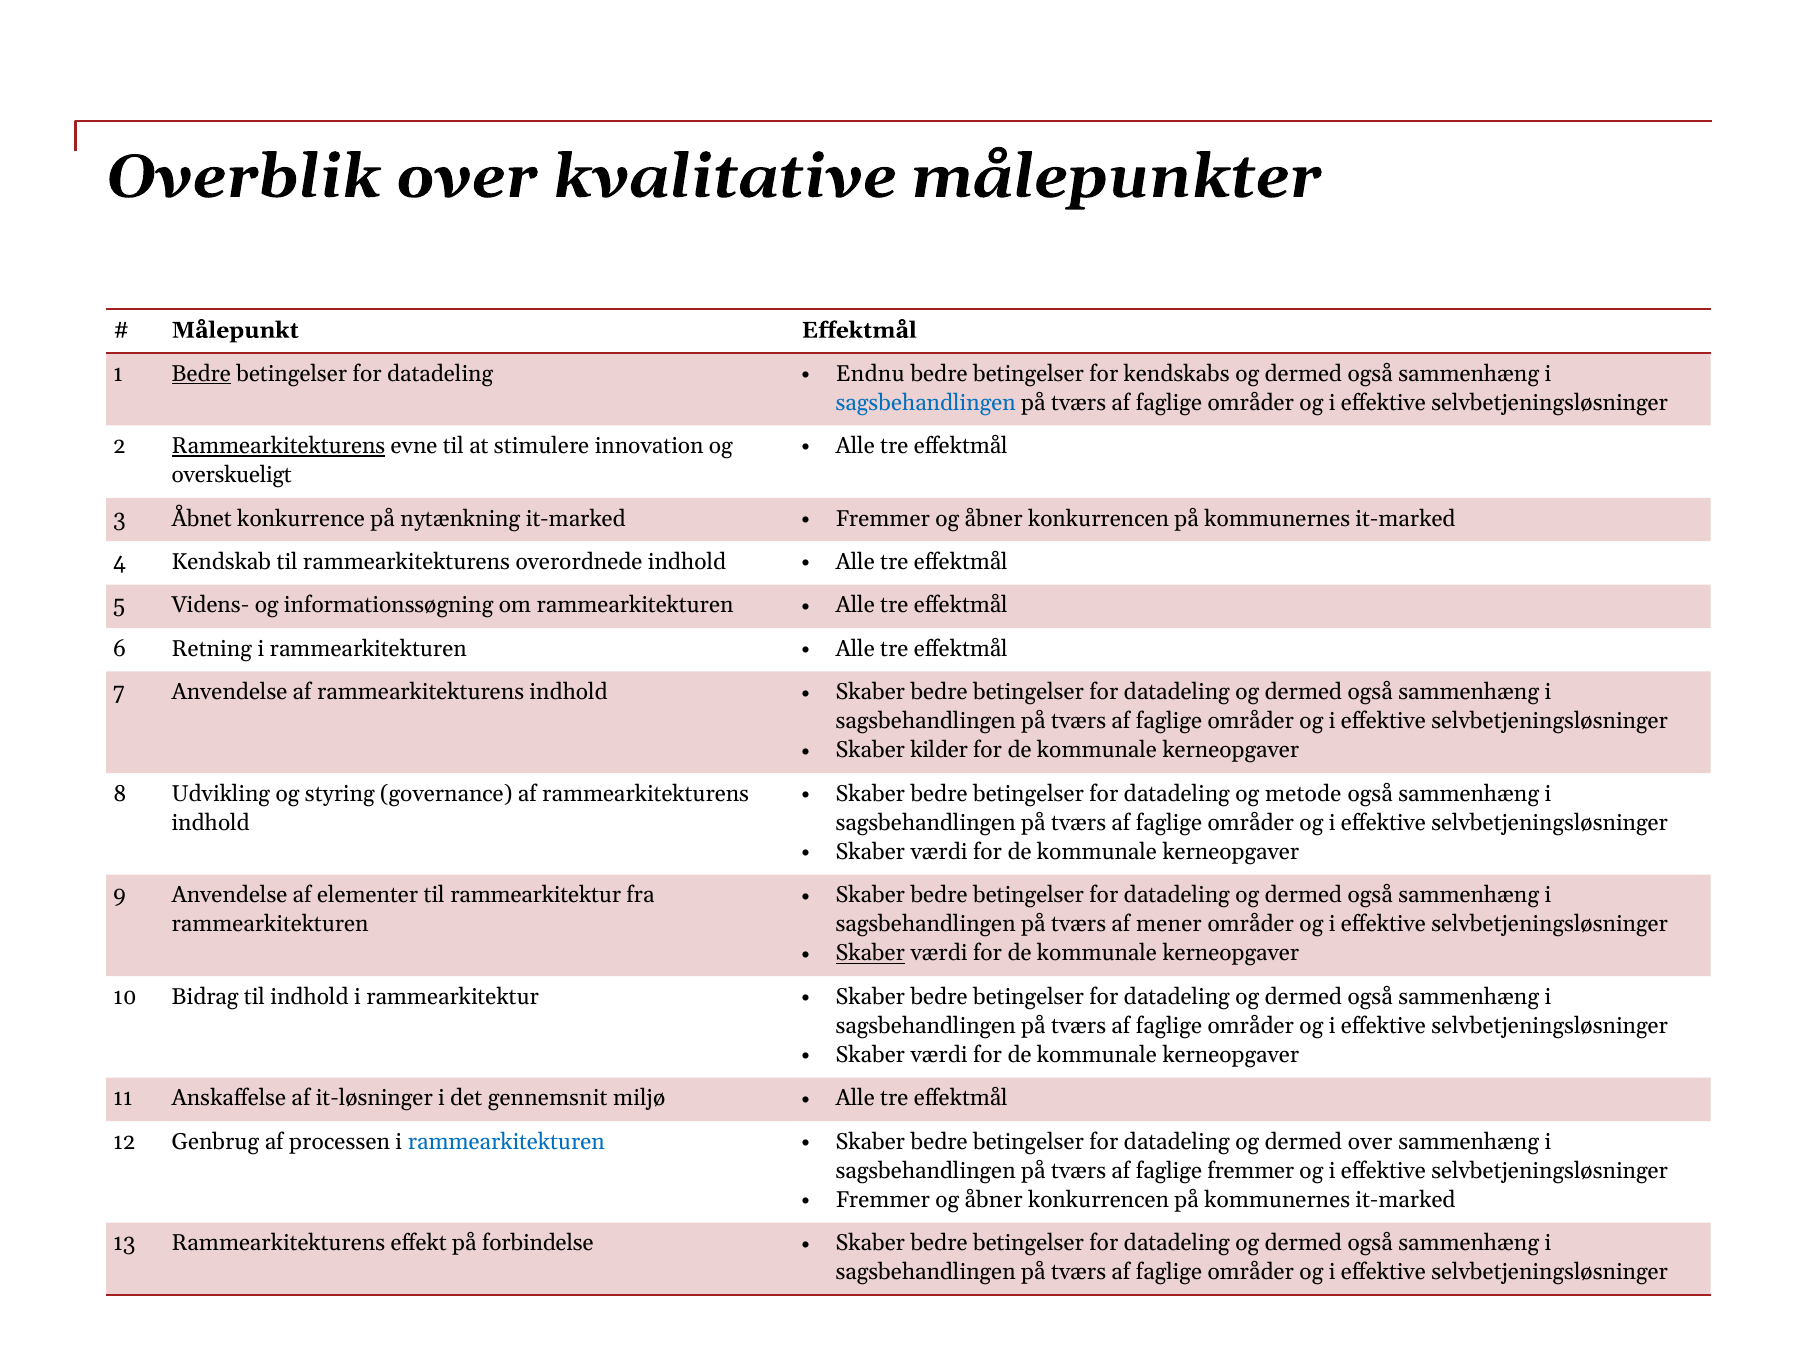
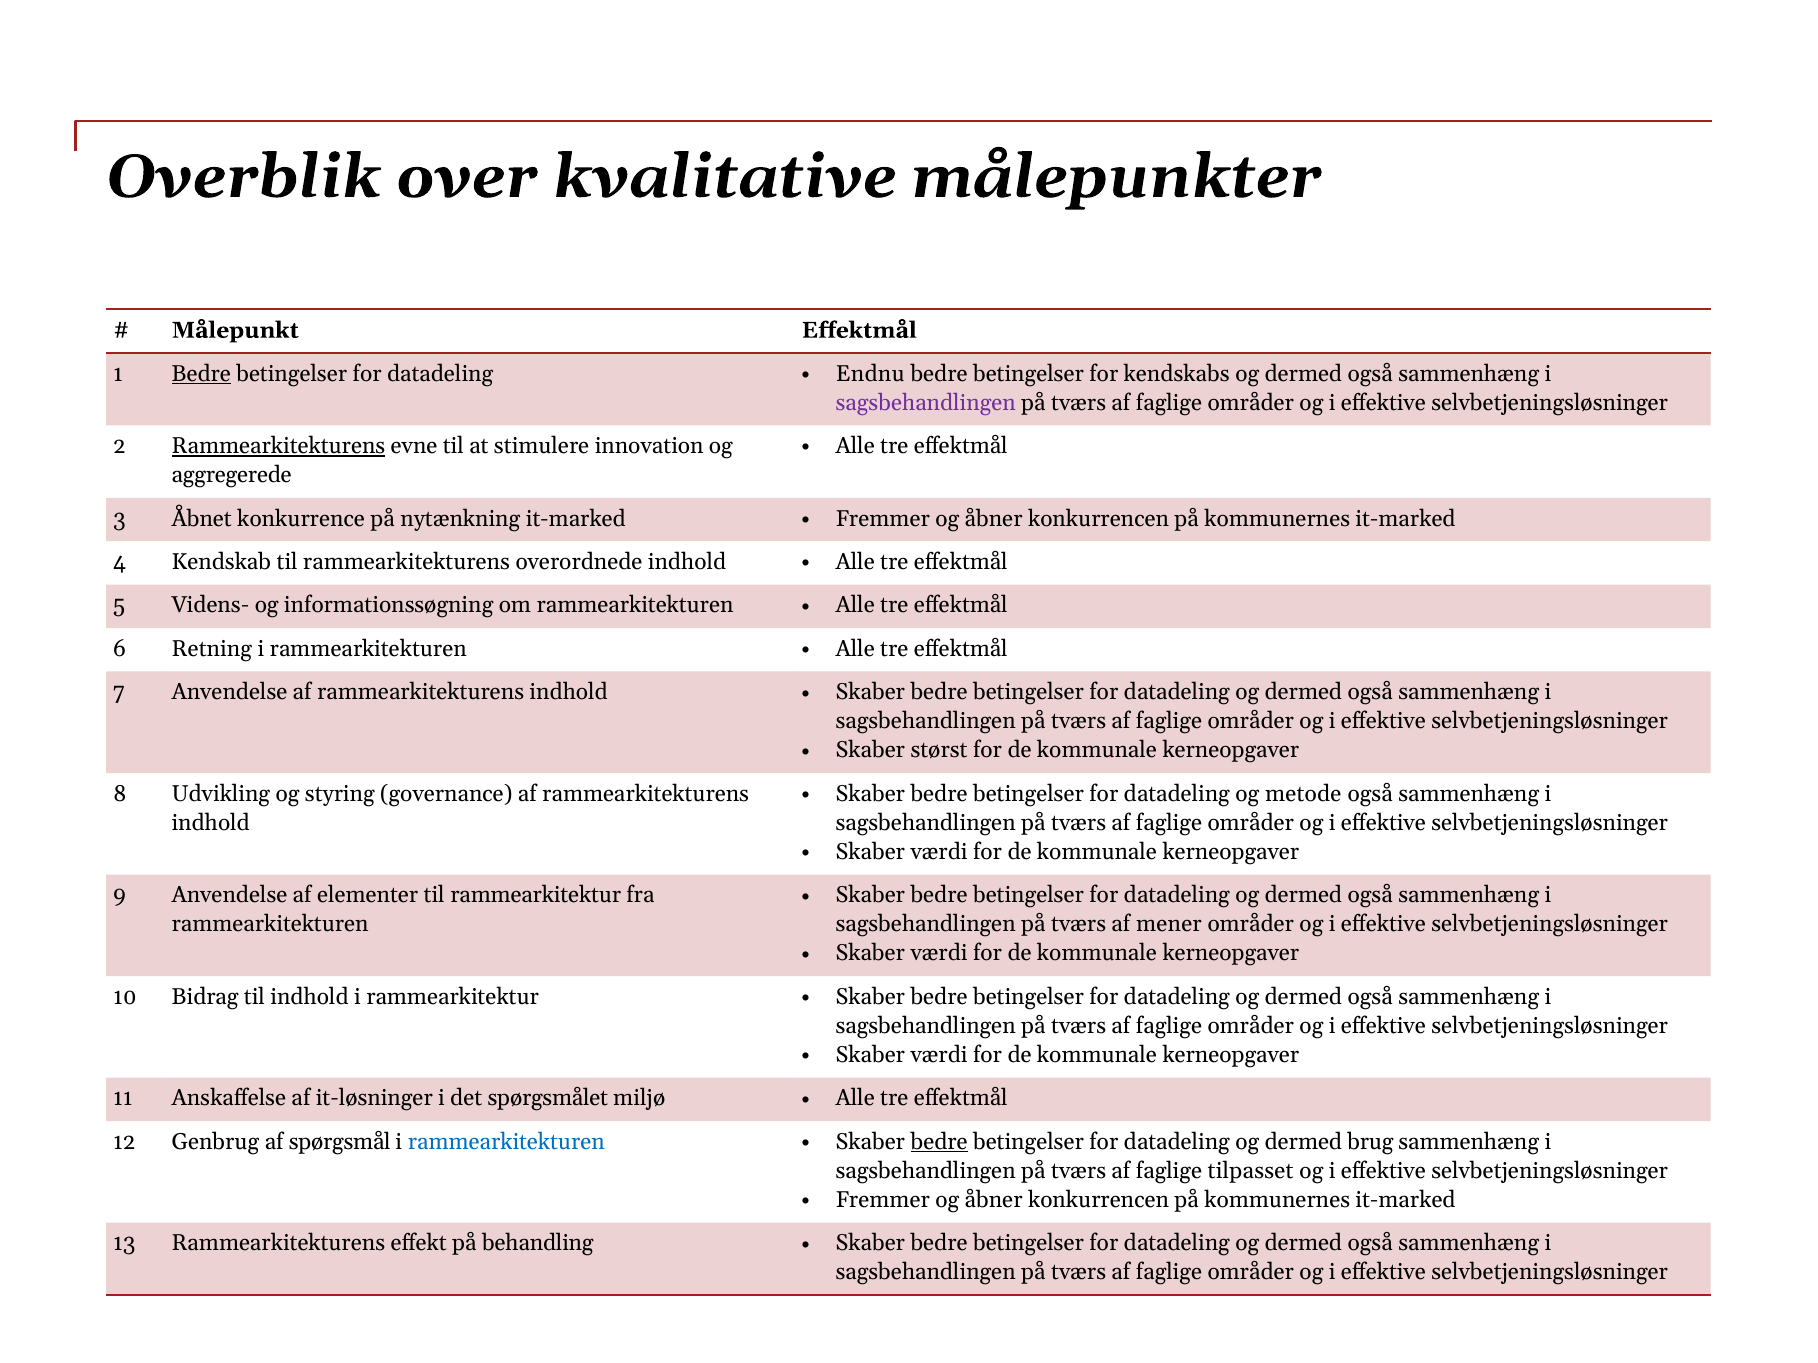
sagsbehandlingen at (926, 403) colour: blue -> purple
overskueligt: overskueligt -> aggregerede
kilder: kilder -> størst
Skaber at (870, 954) underline: present -> none
gennemsnit: gennemsnit -> spørgsmålet
processen: processen -> spørgsmål
bedre at (939, 1142) underline: none -> present
dermed over: over -> brug
faglige fremmer: fremmer -> tilpasset
forbindelse: forbindelse -> behandling
